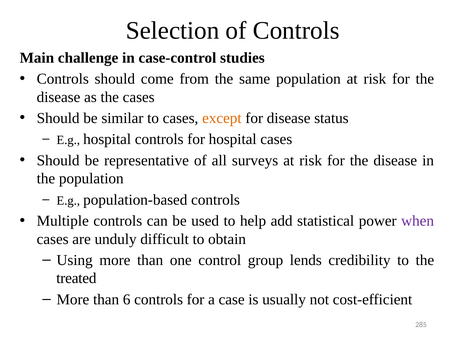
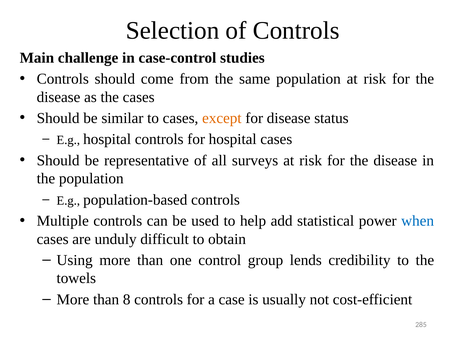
when colour: purple -> blue
treated: treated -> towels
6: 6 -> 8
